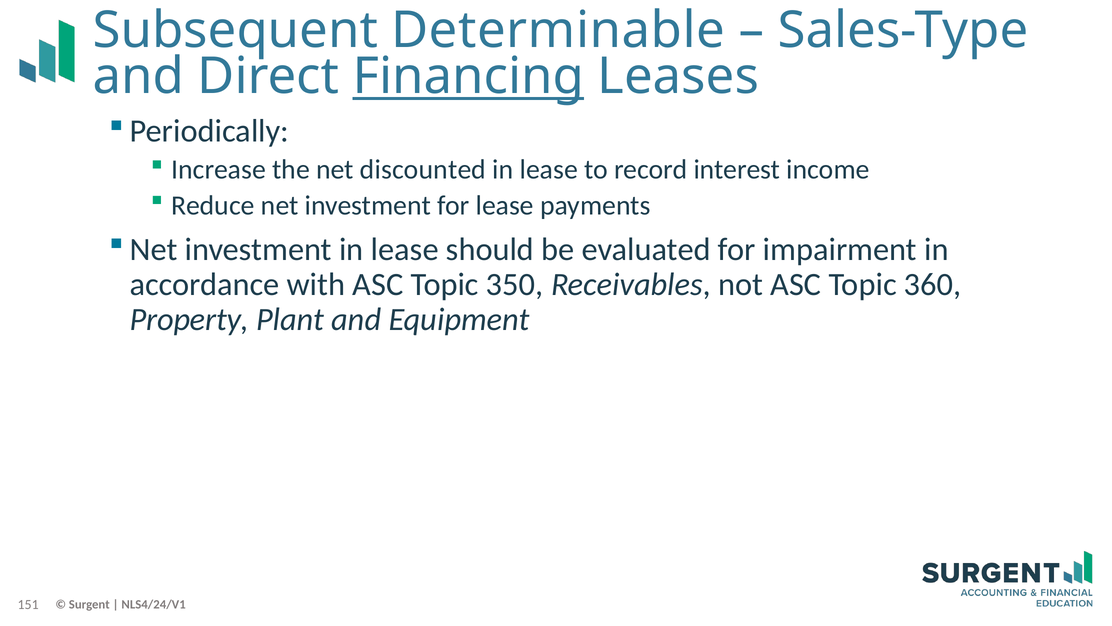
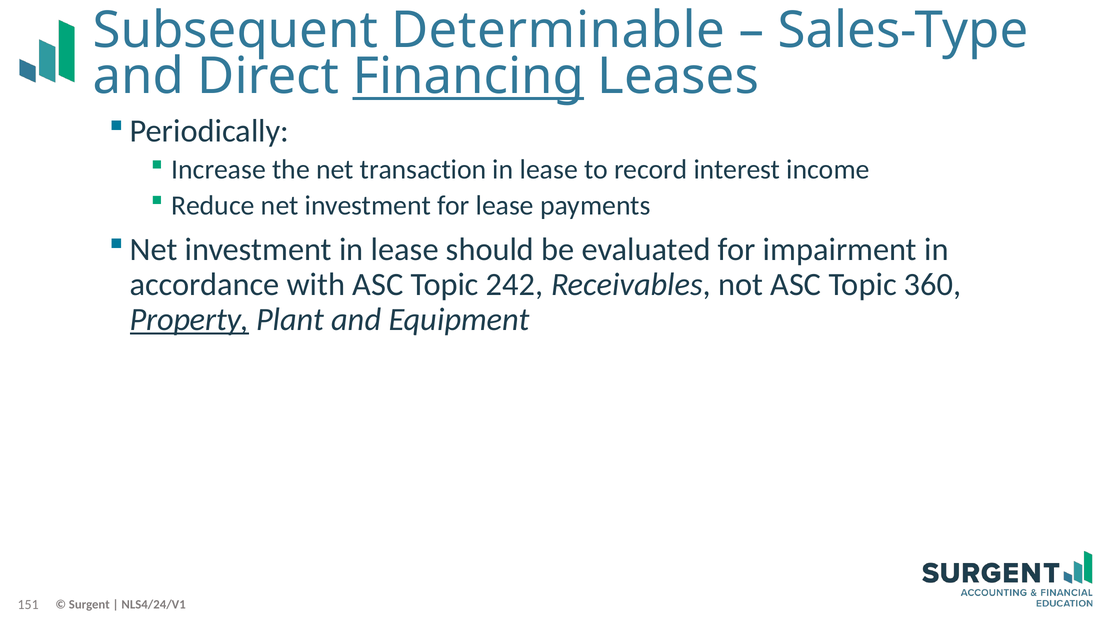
discounted: discounted -> transaction
350: 350 -> 242
Property underline: none -> present
